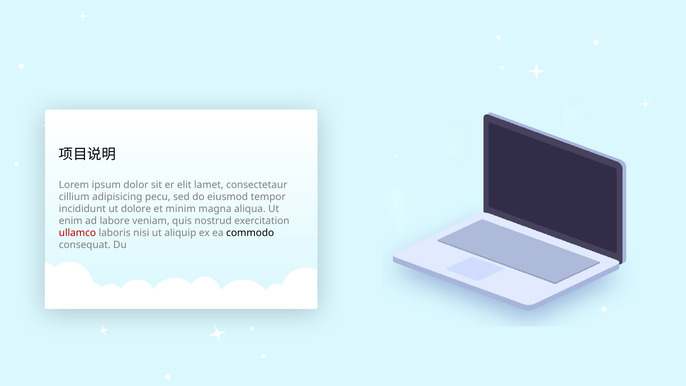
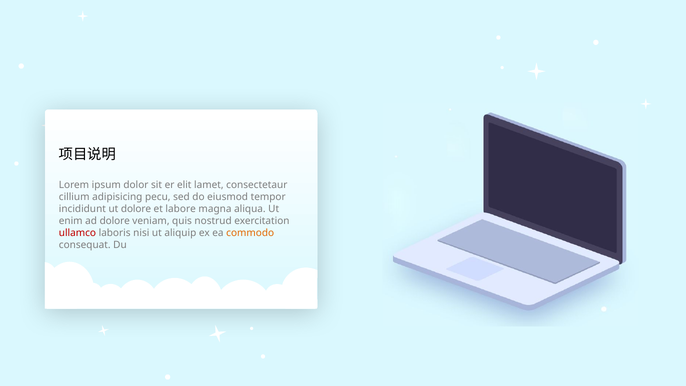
minim: minim -> labore
ad labore: labore -> dolore
commodo colour: black -> orange
